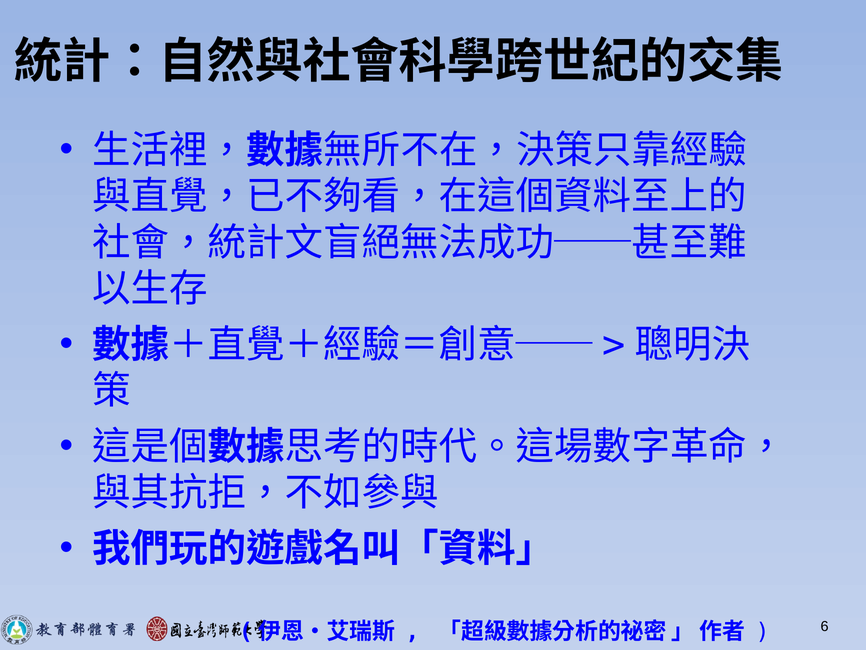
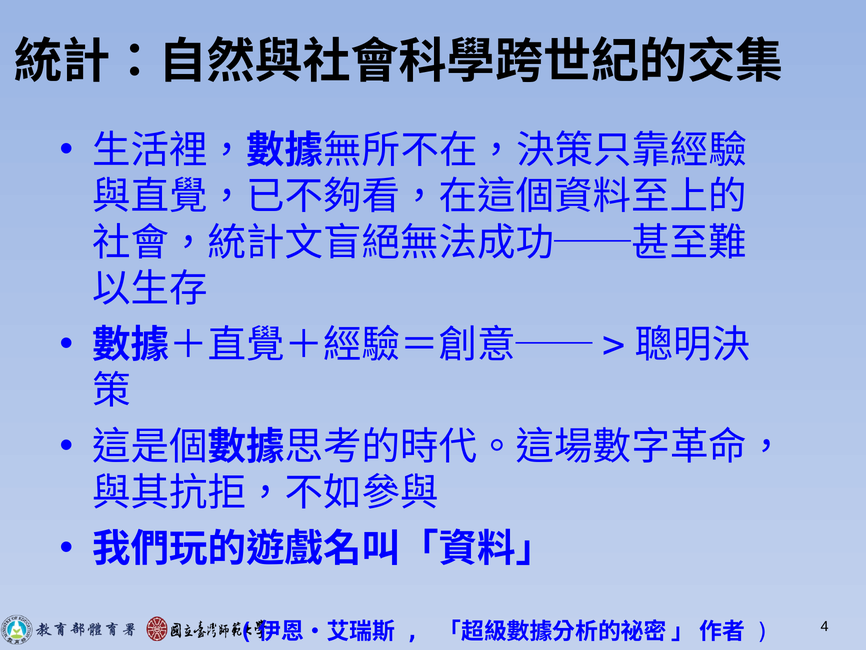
6: 6 -> 4
